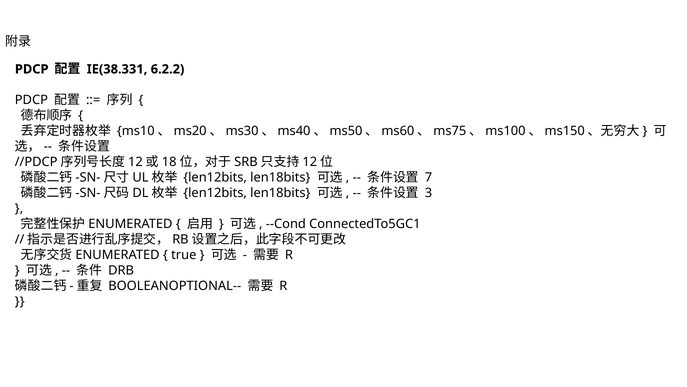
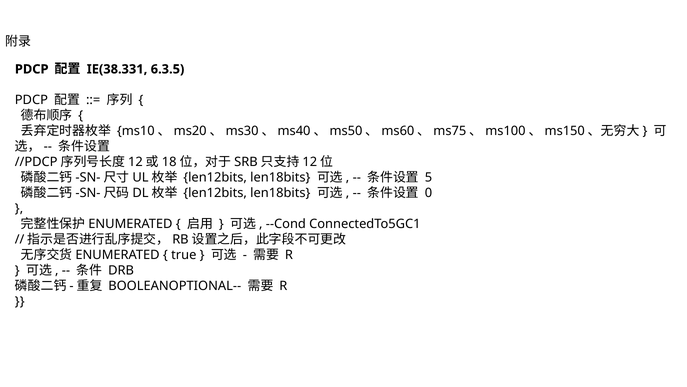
6.2.2: 6.2.2 -> 6.3.5
7: 7 -> 5
3: 3 -> 0
